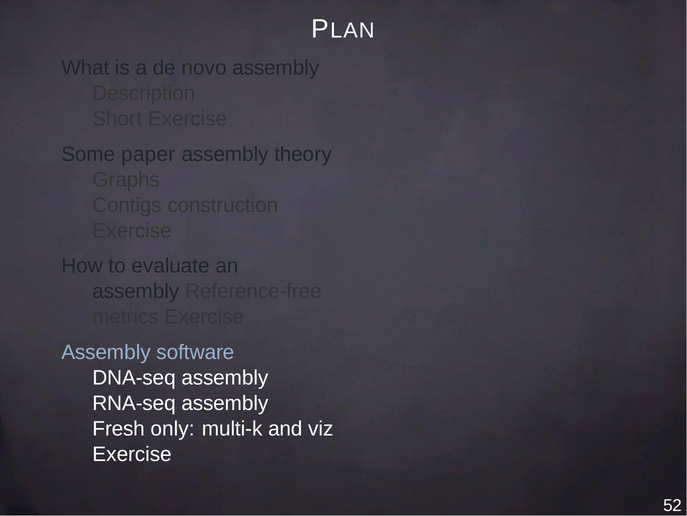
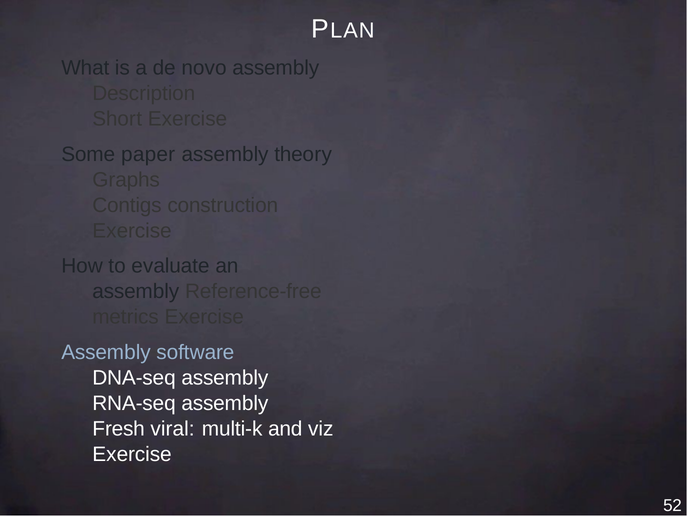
only: only -> viral
